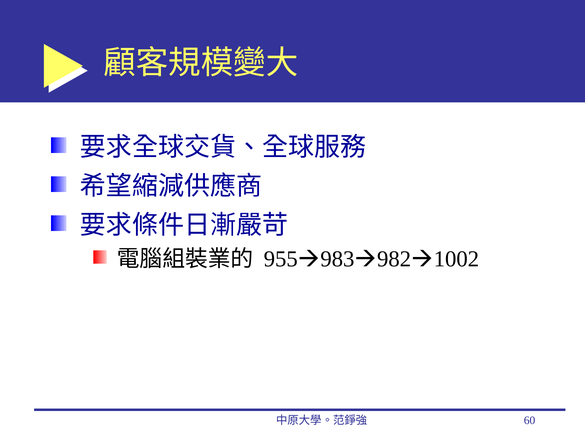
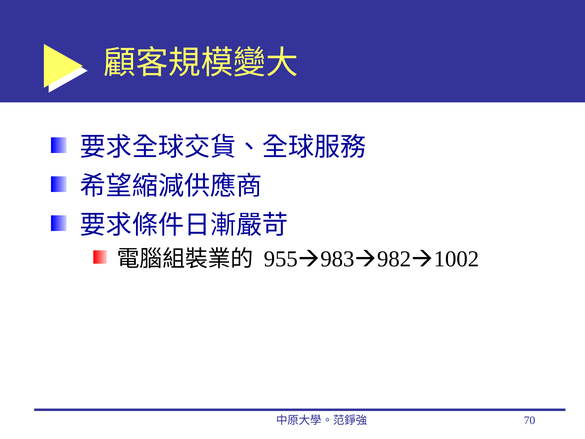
60: 60 -> 70
